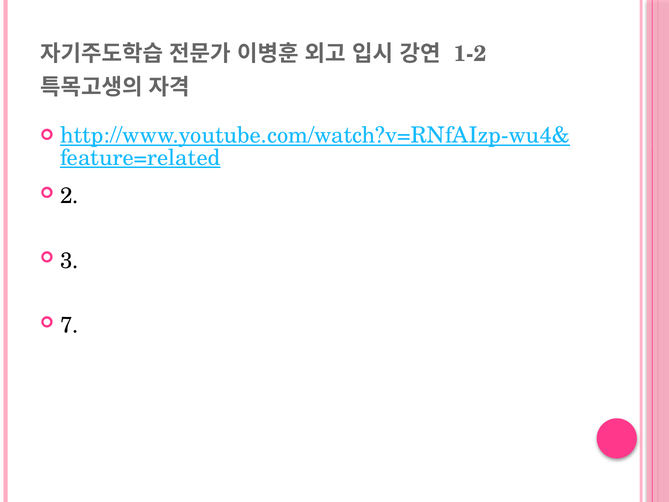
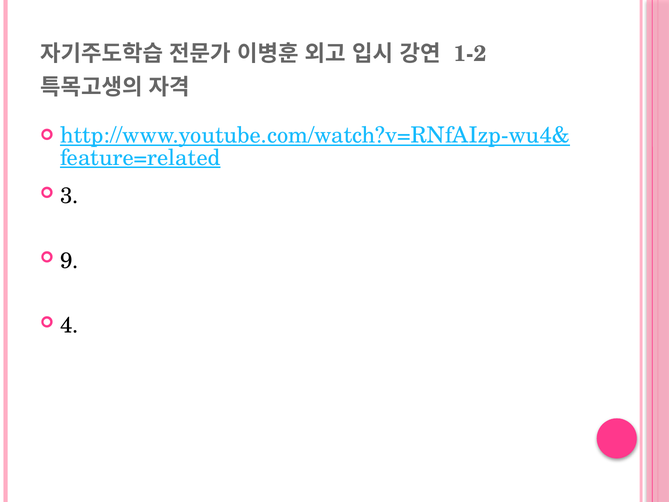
2: 2 -> 3
3: 3 -> 9
7: 7 -> 4
